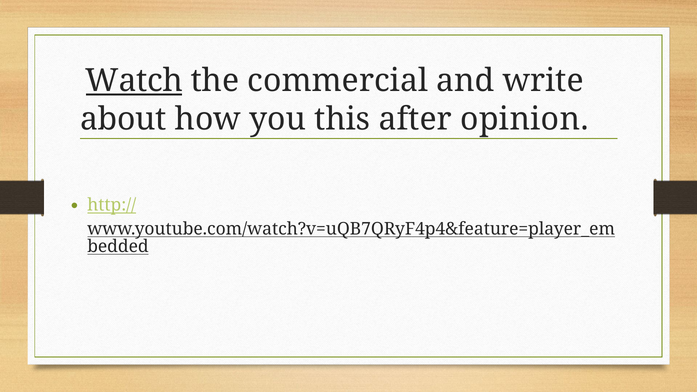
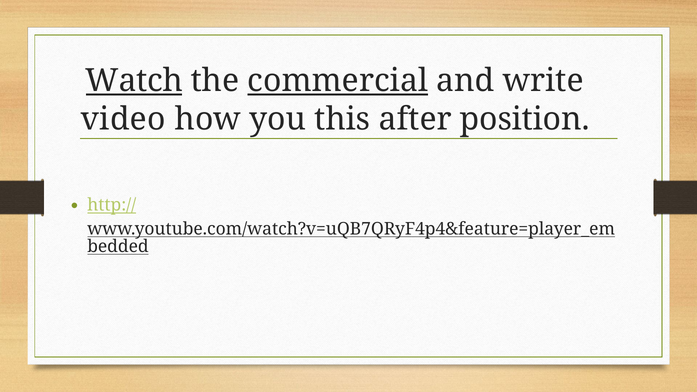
commercial underline: none -> present
about: about -> video
opinion: opinion -> position
